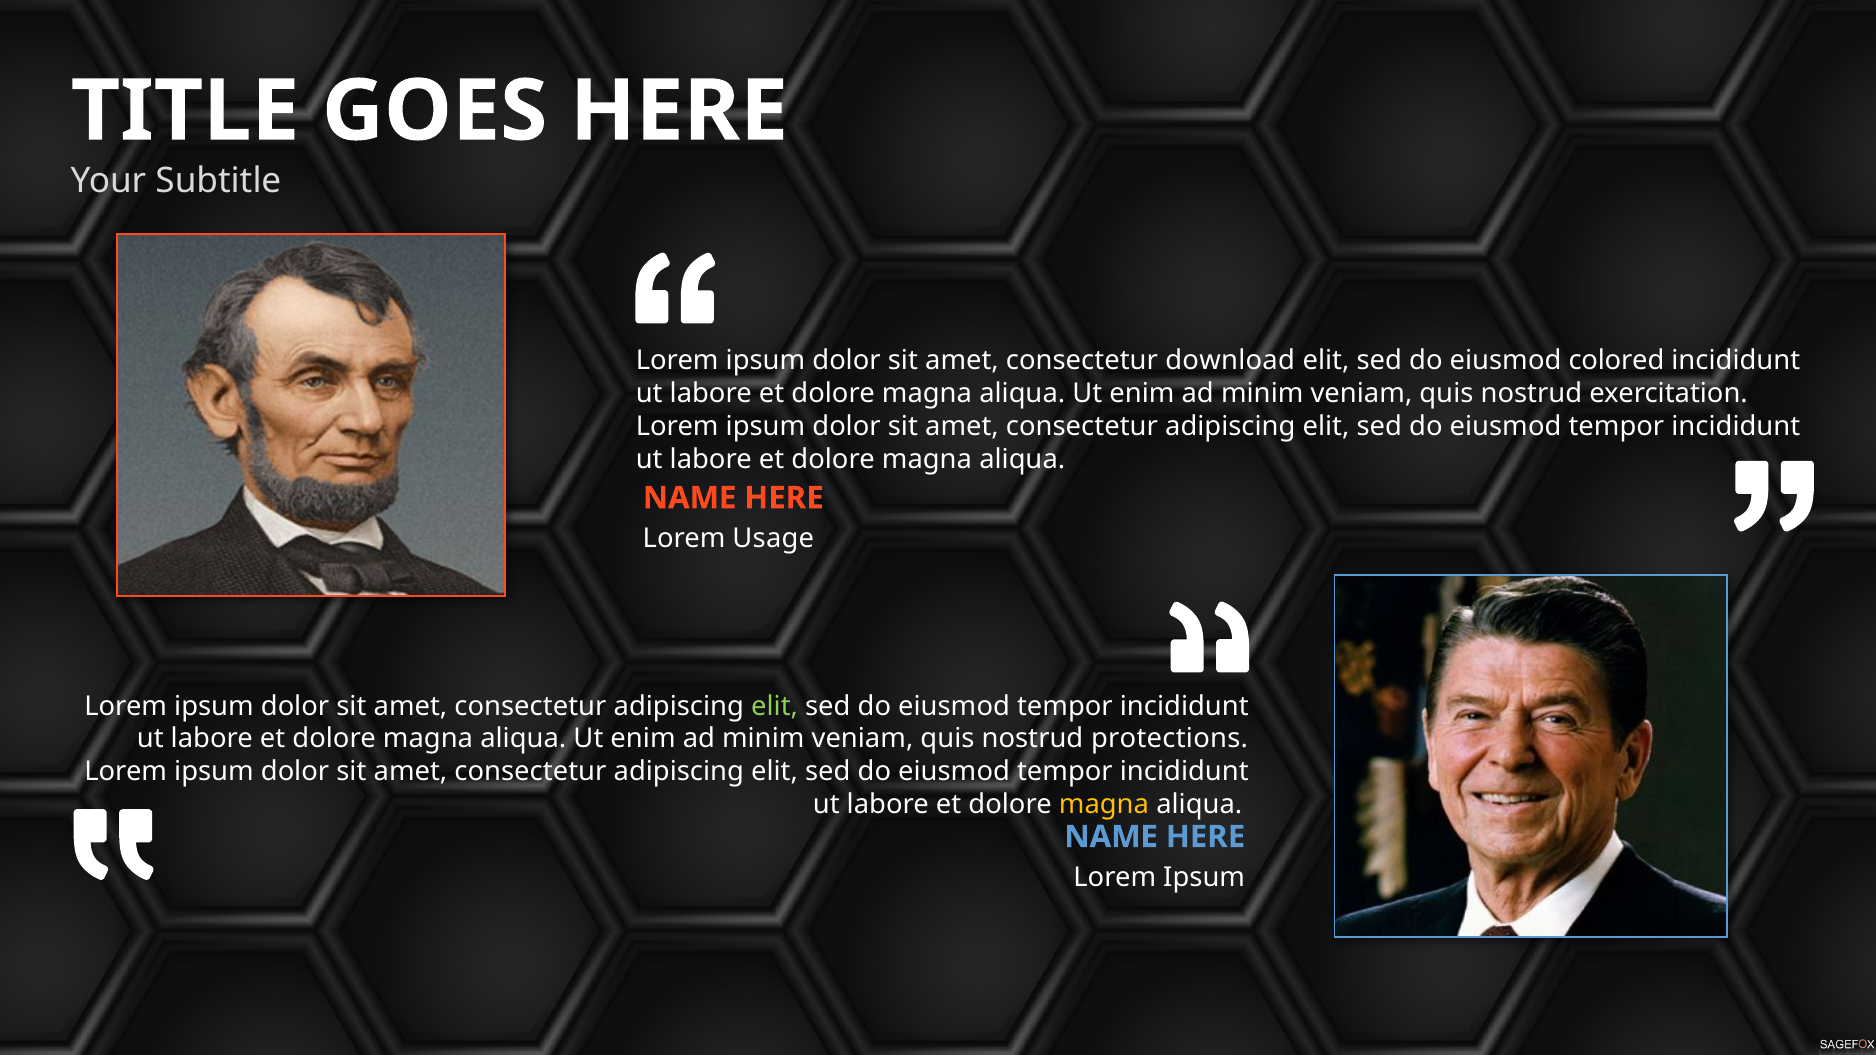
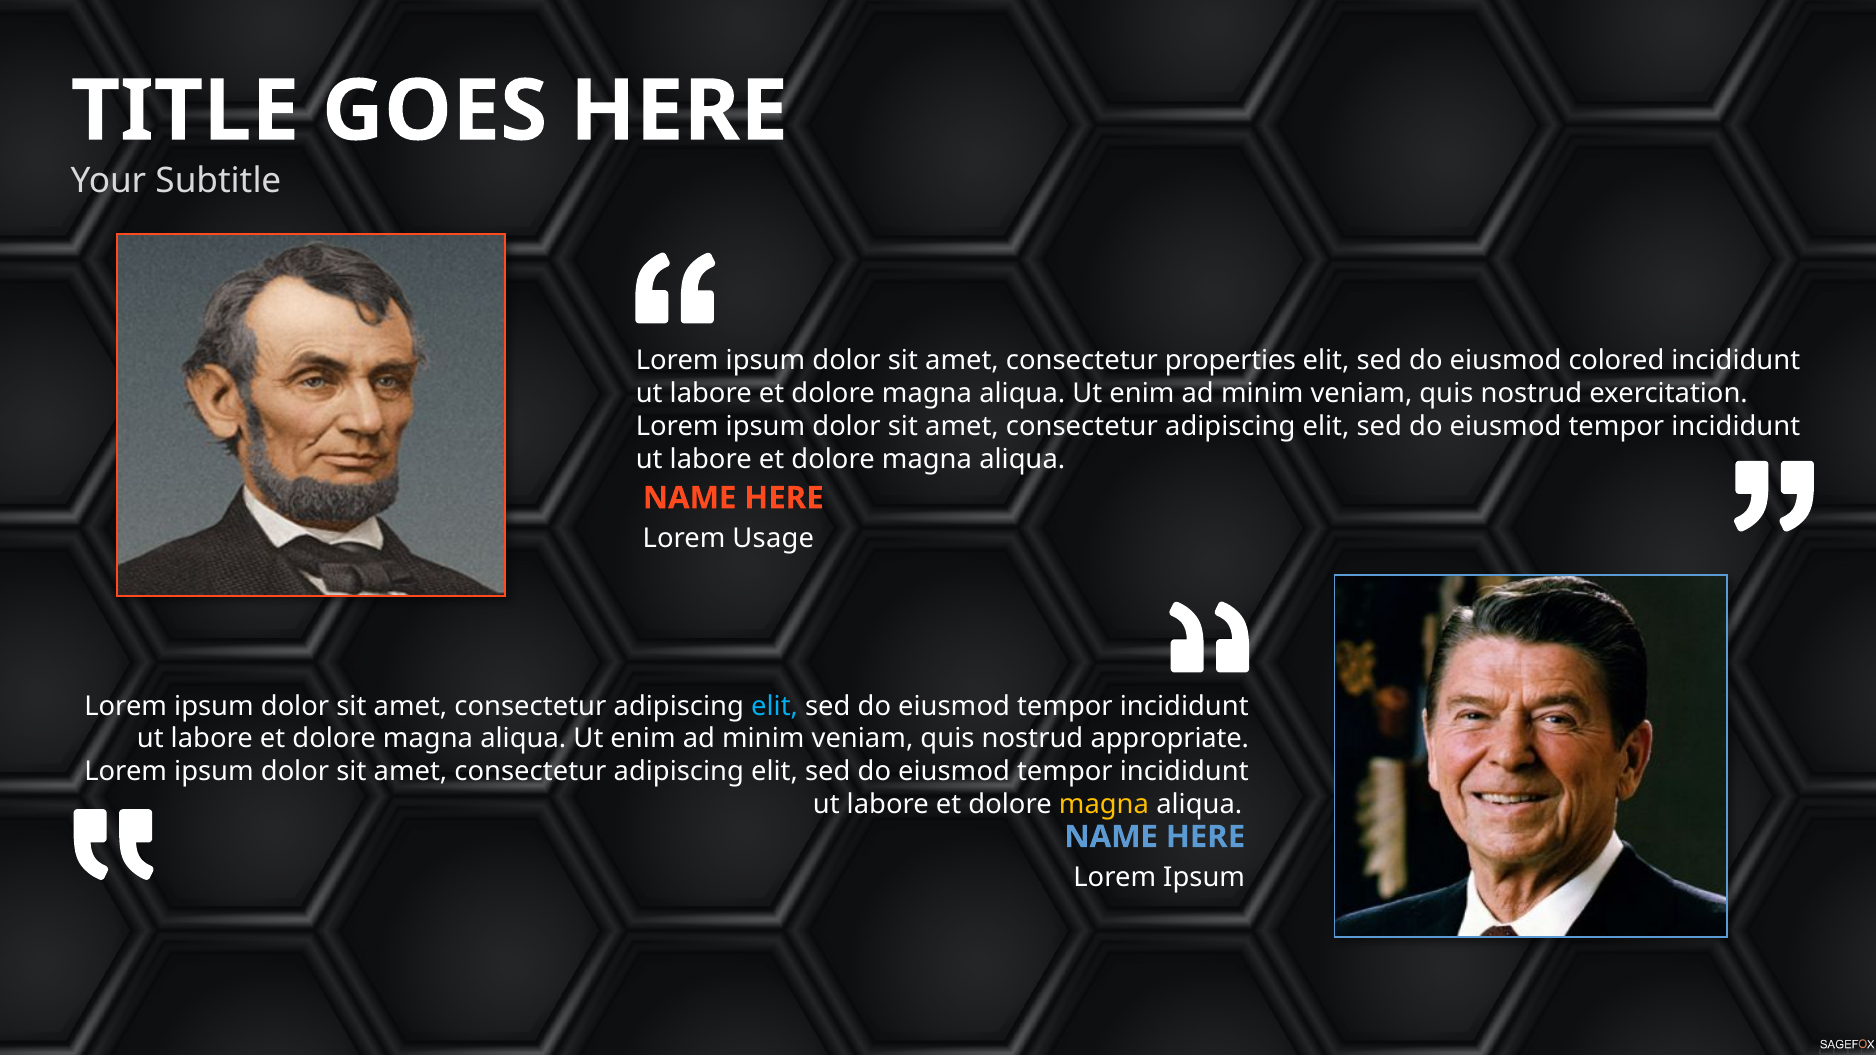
download: download -> properties
elit at (775, 706) colour: light green -> light blue
protections: protections -> appropriate
